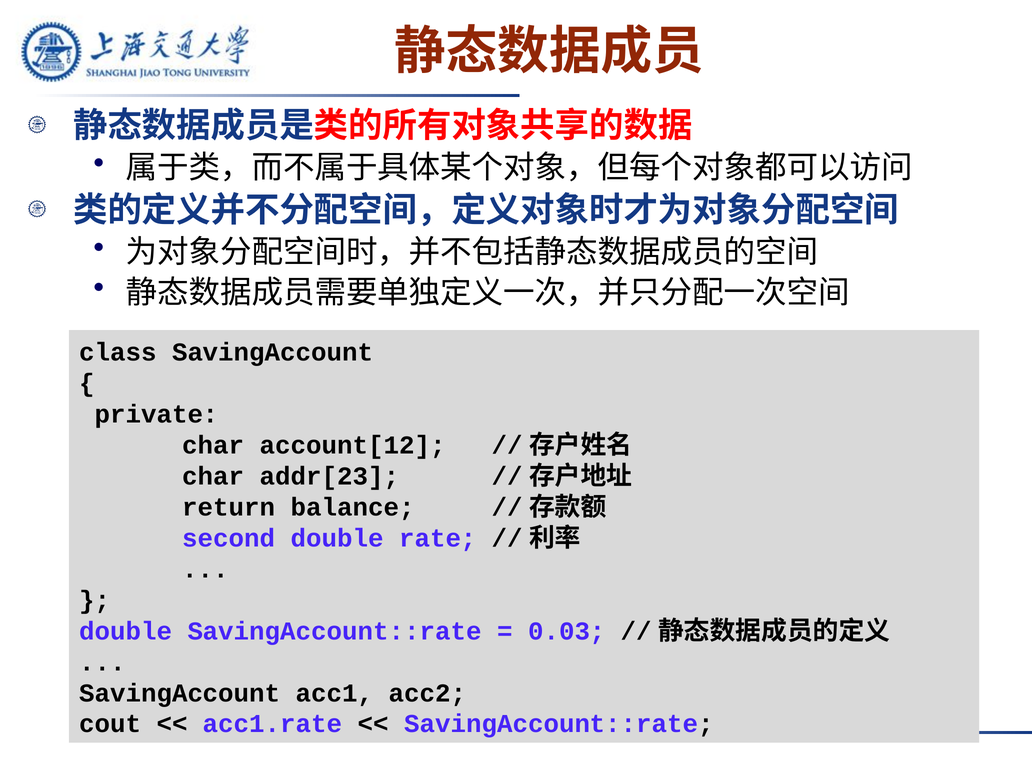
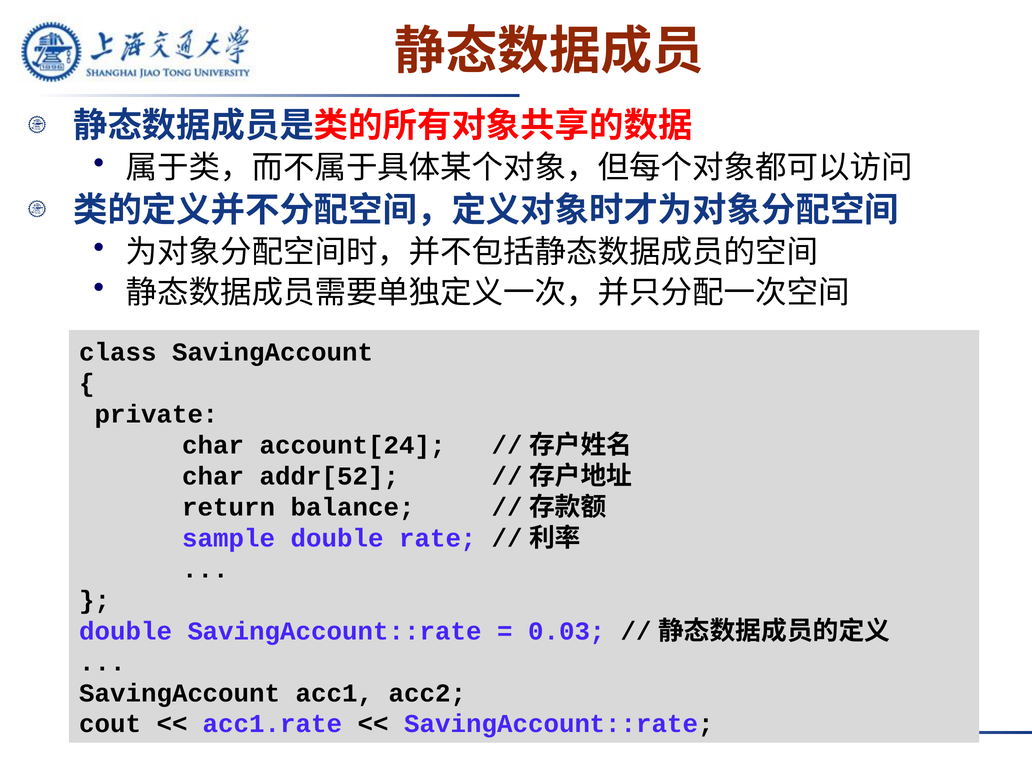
account[12: account[12 -> account[24
addr[23: addr[23 -> addr[52
second: second -> sample
